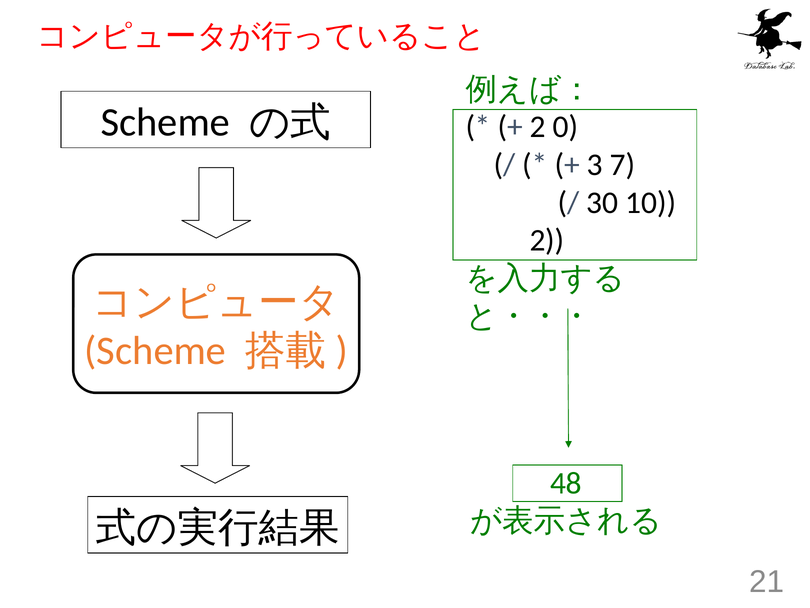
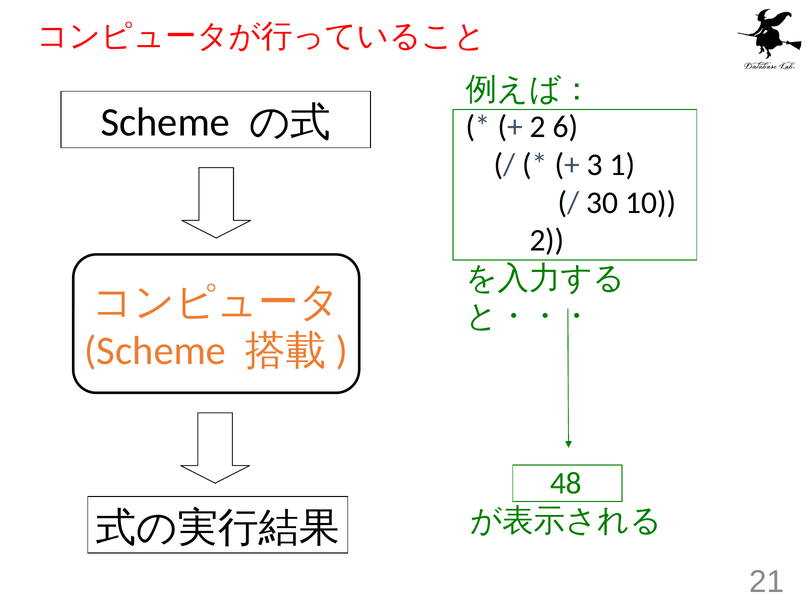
0: 0 -> 6
7: 7 -> 1
